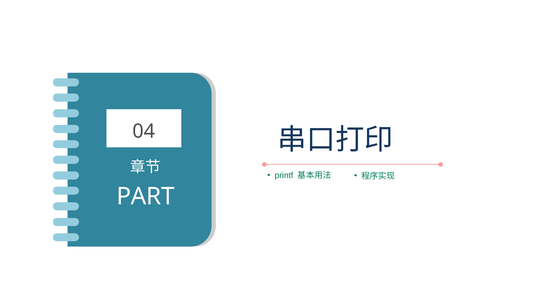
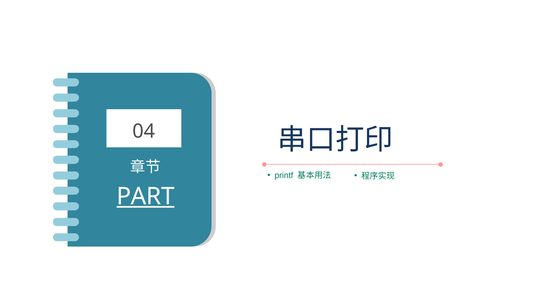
PART underline: none -> present
